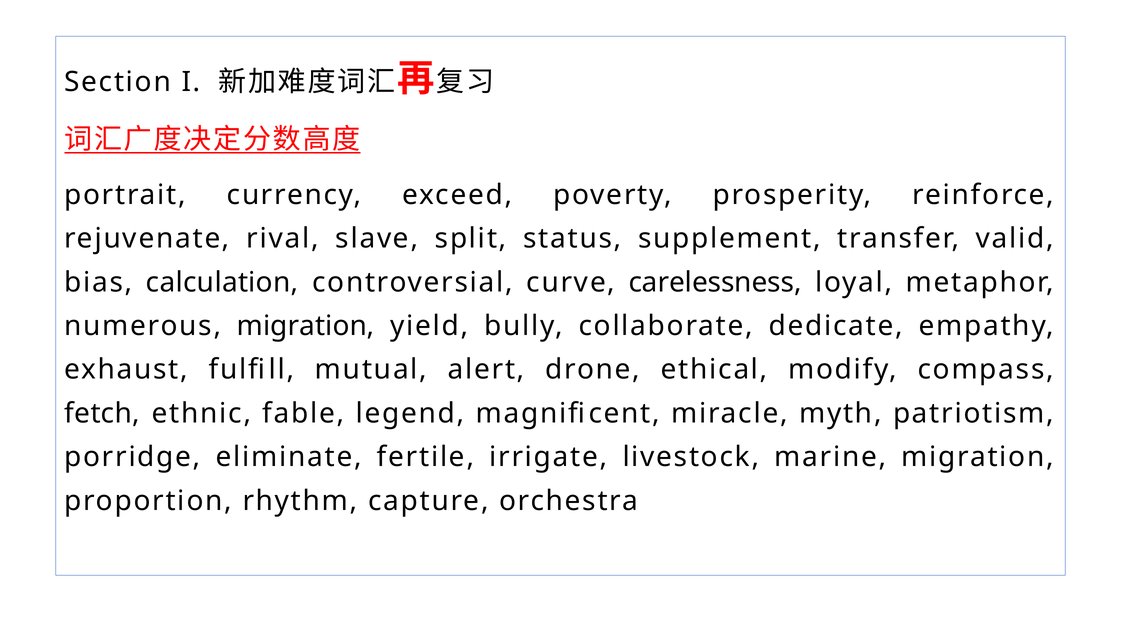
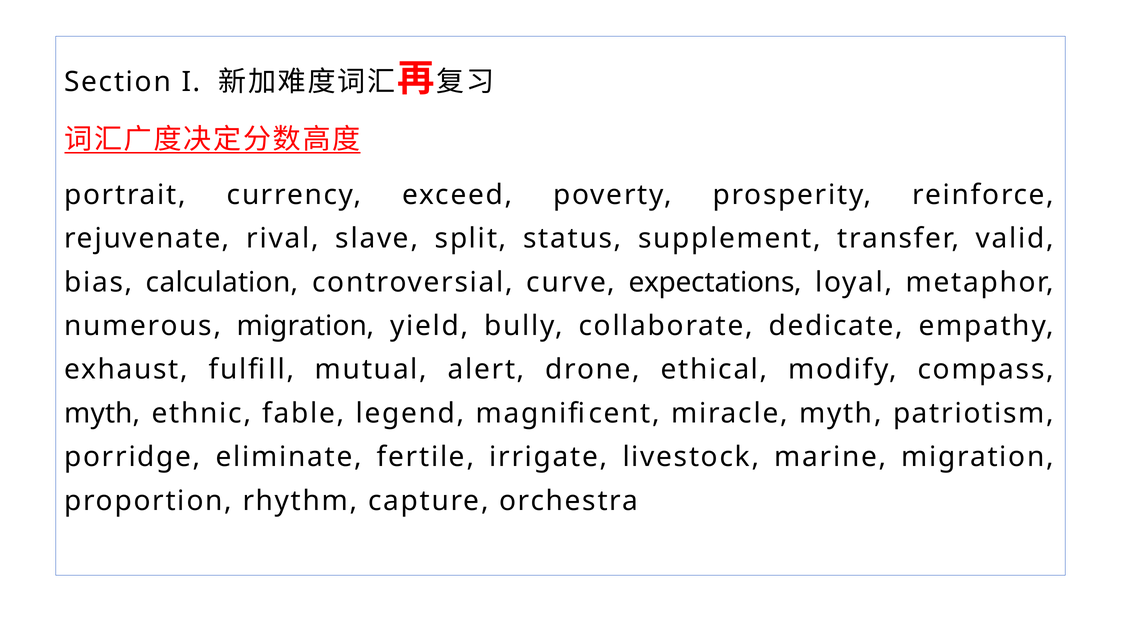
carelessness: carelessness -> expectations
fetch at (102, 414): fetch -> myth
